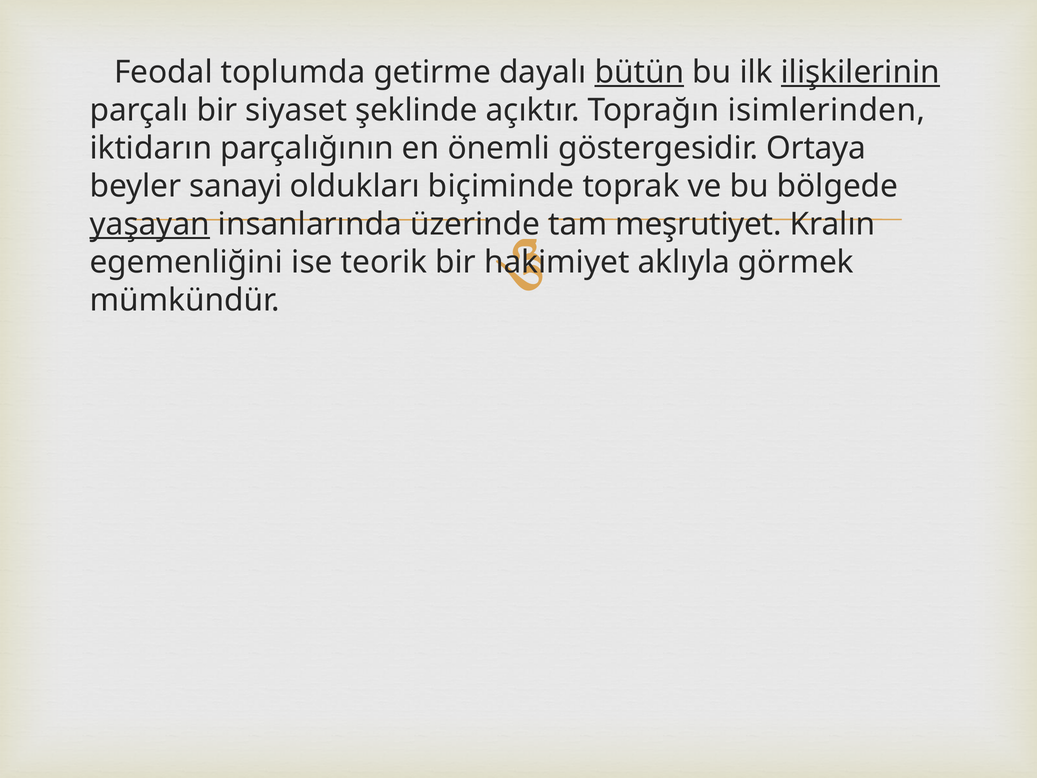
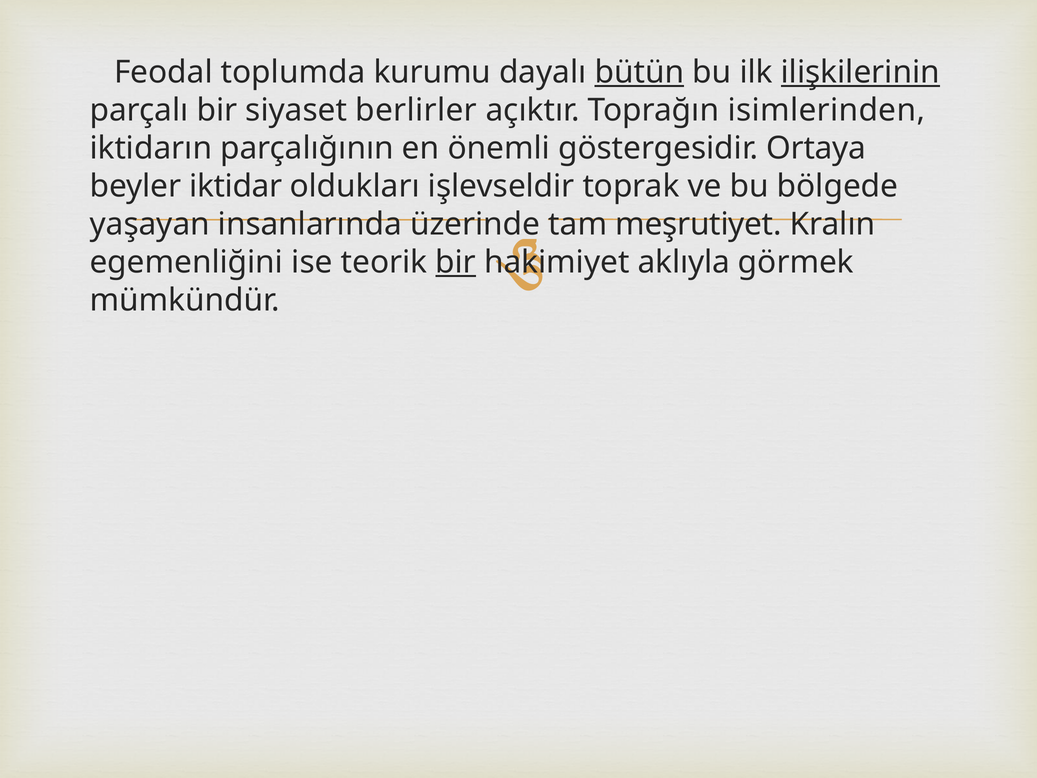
getirme: getirme -> kurumu
şeklinde: şeklinde -> berlirler
sanayi: sanayi -> iktidar
biçiminde: biçiminde -> işlevseldir
yaşayan underline: present -> none
bir at (456, 262) underline: none -> present
